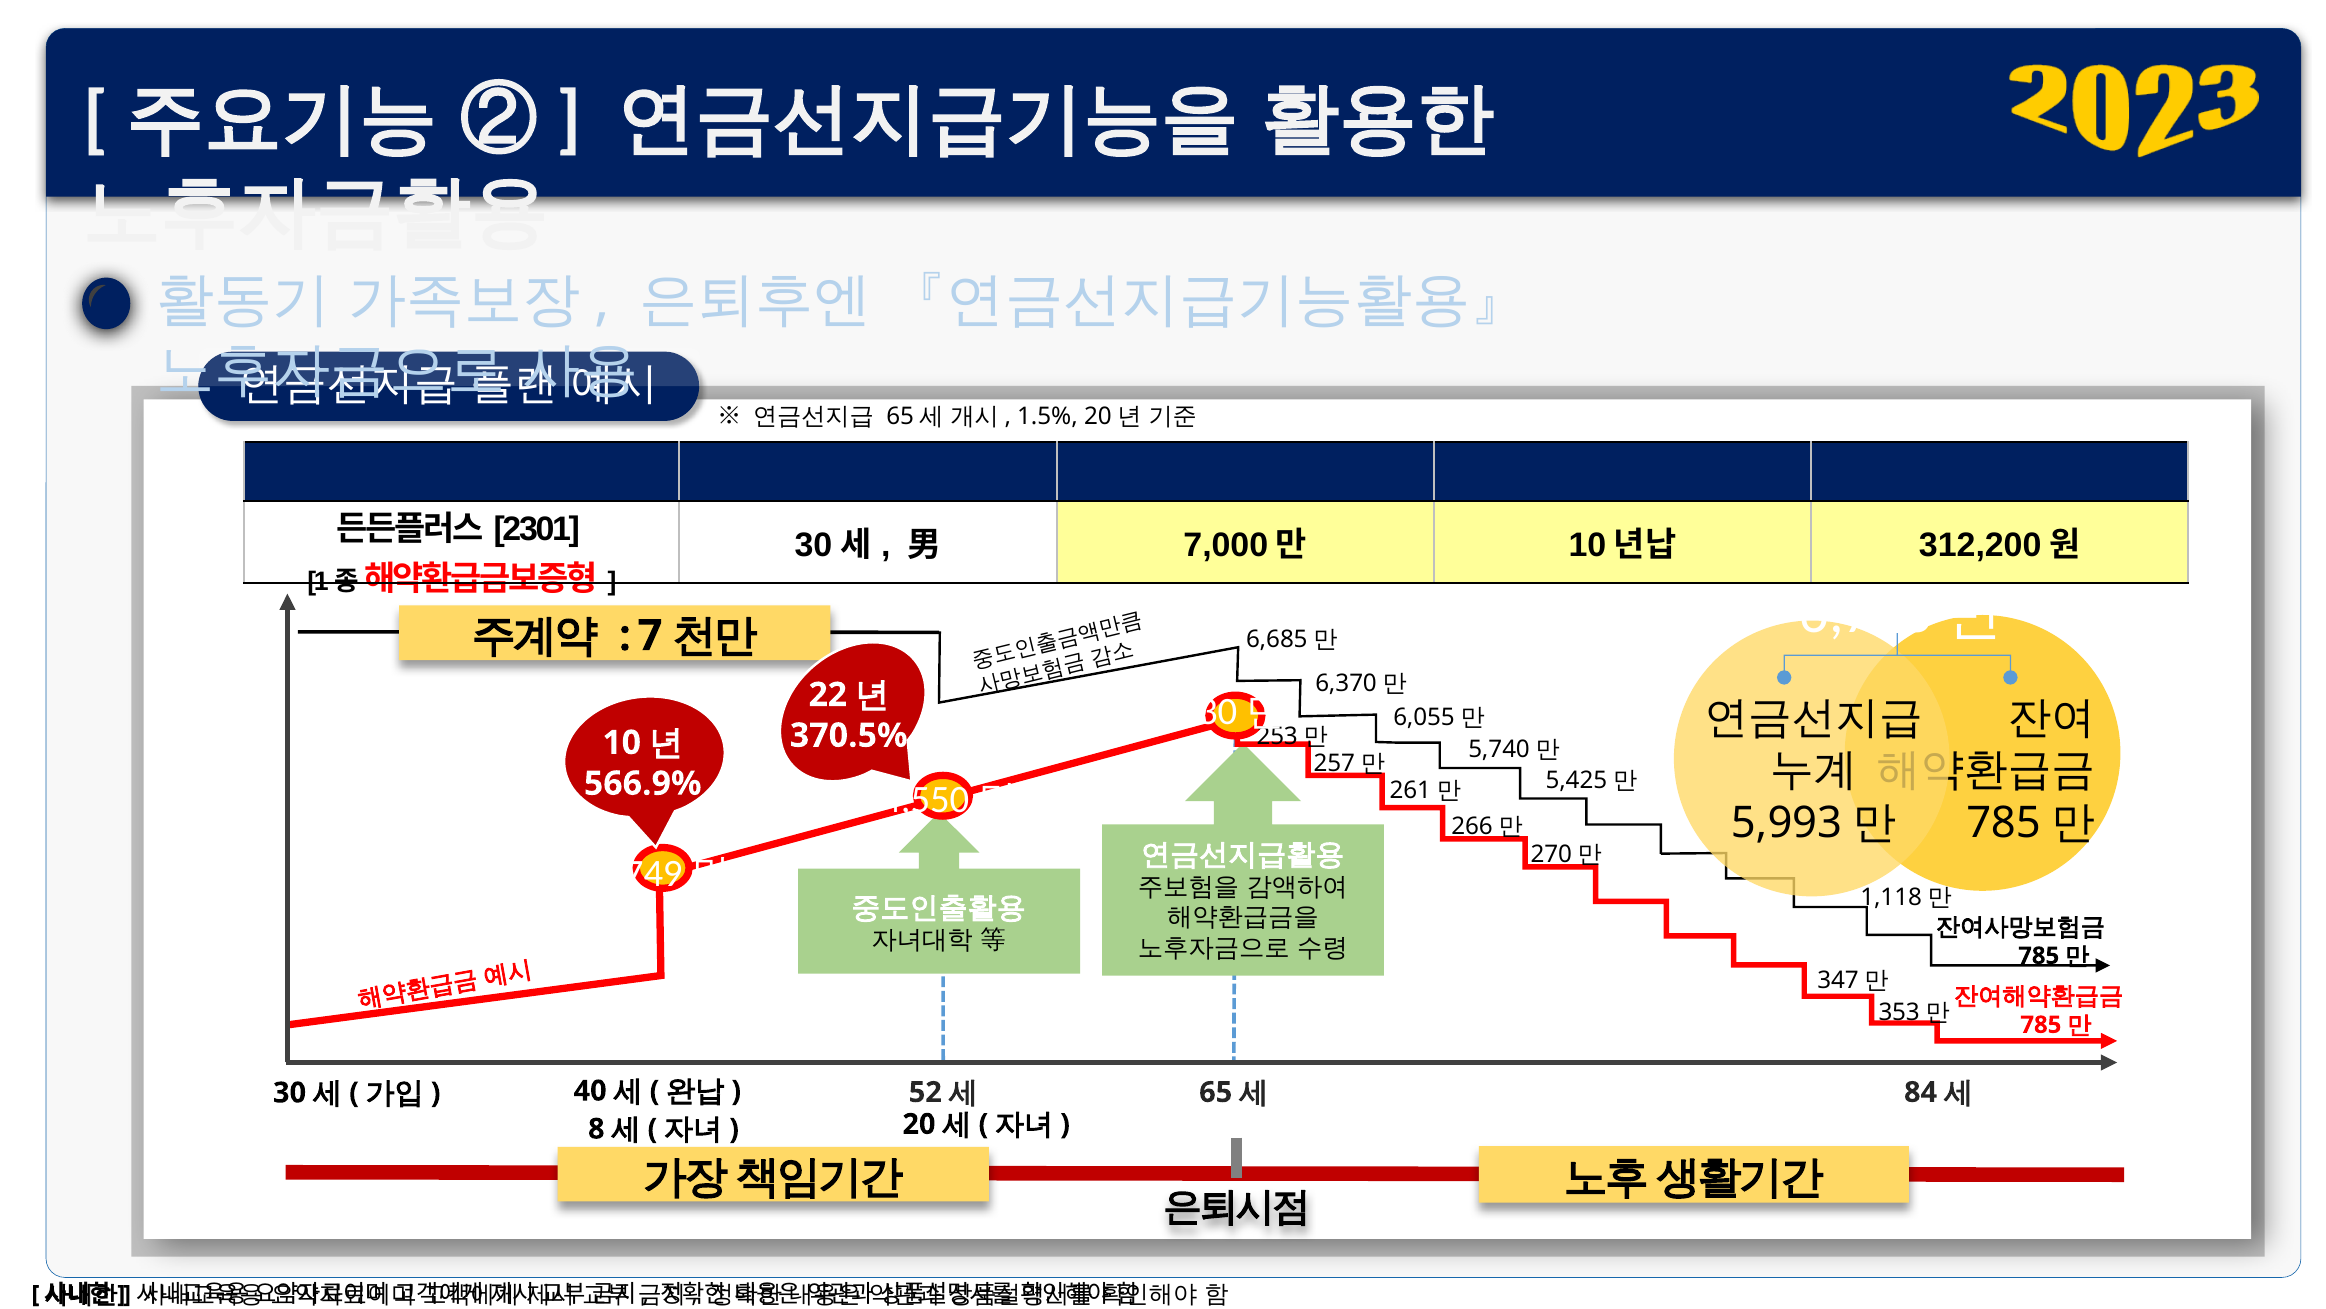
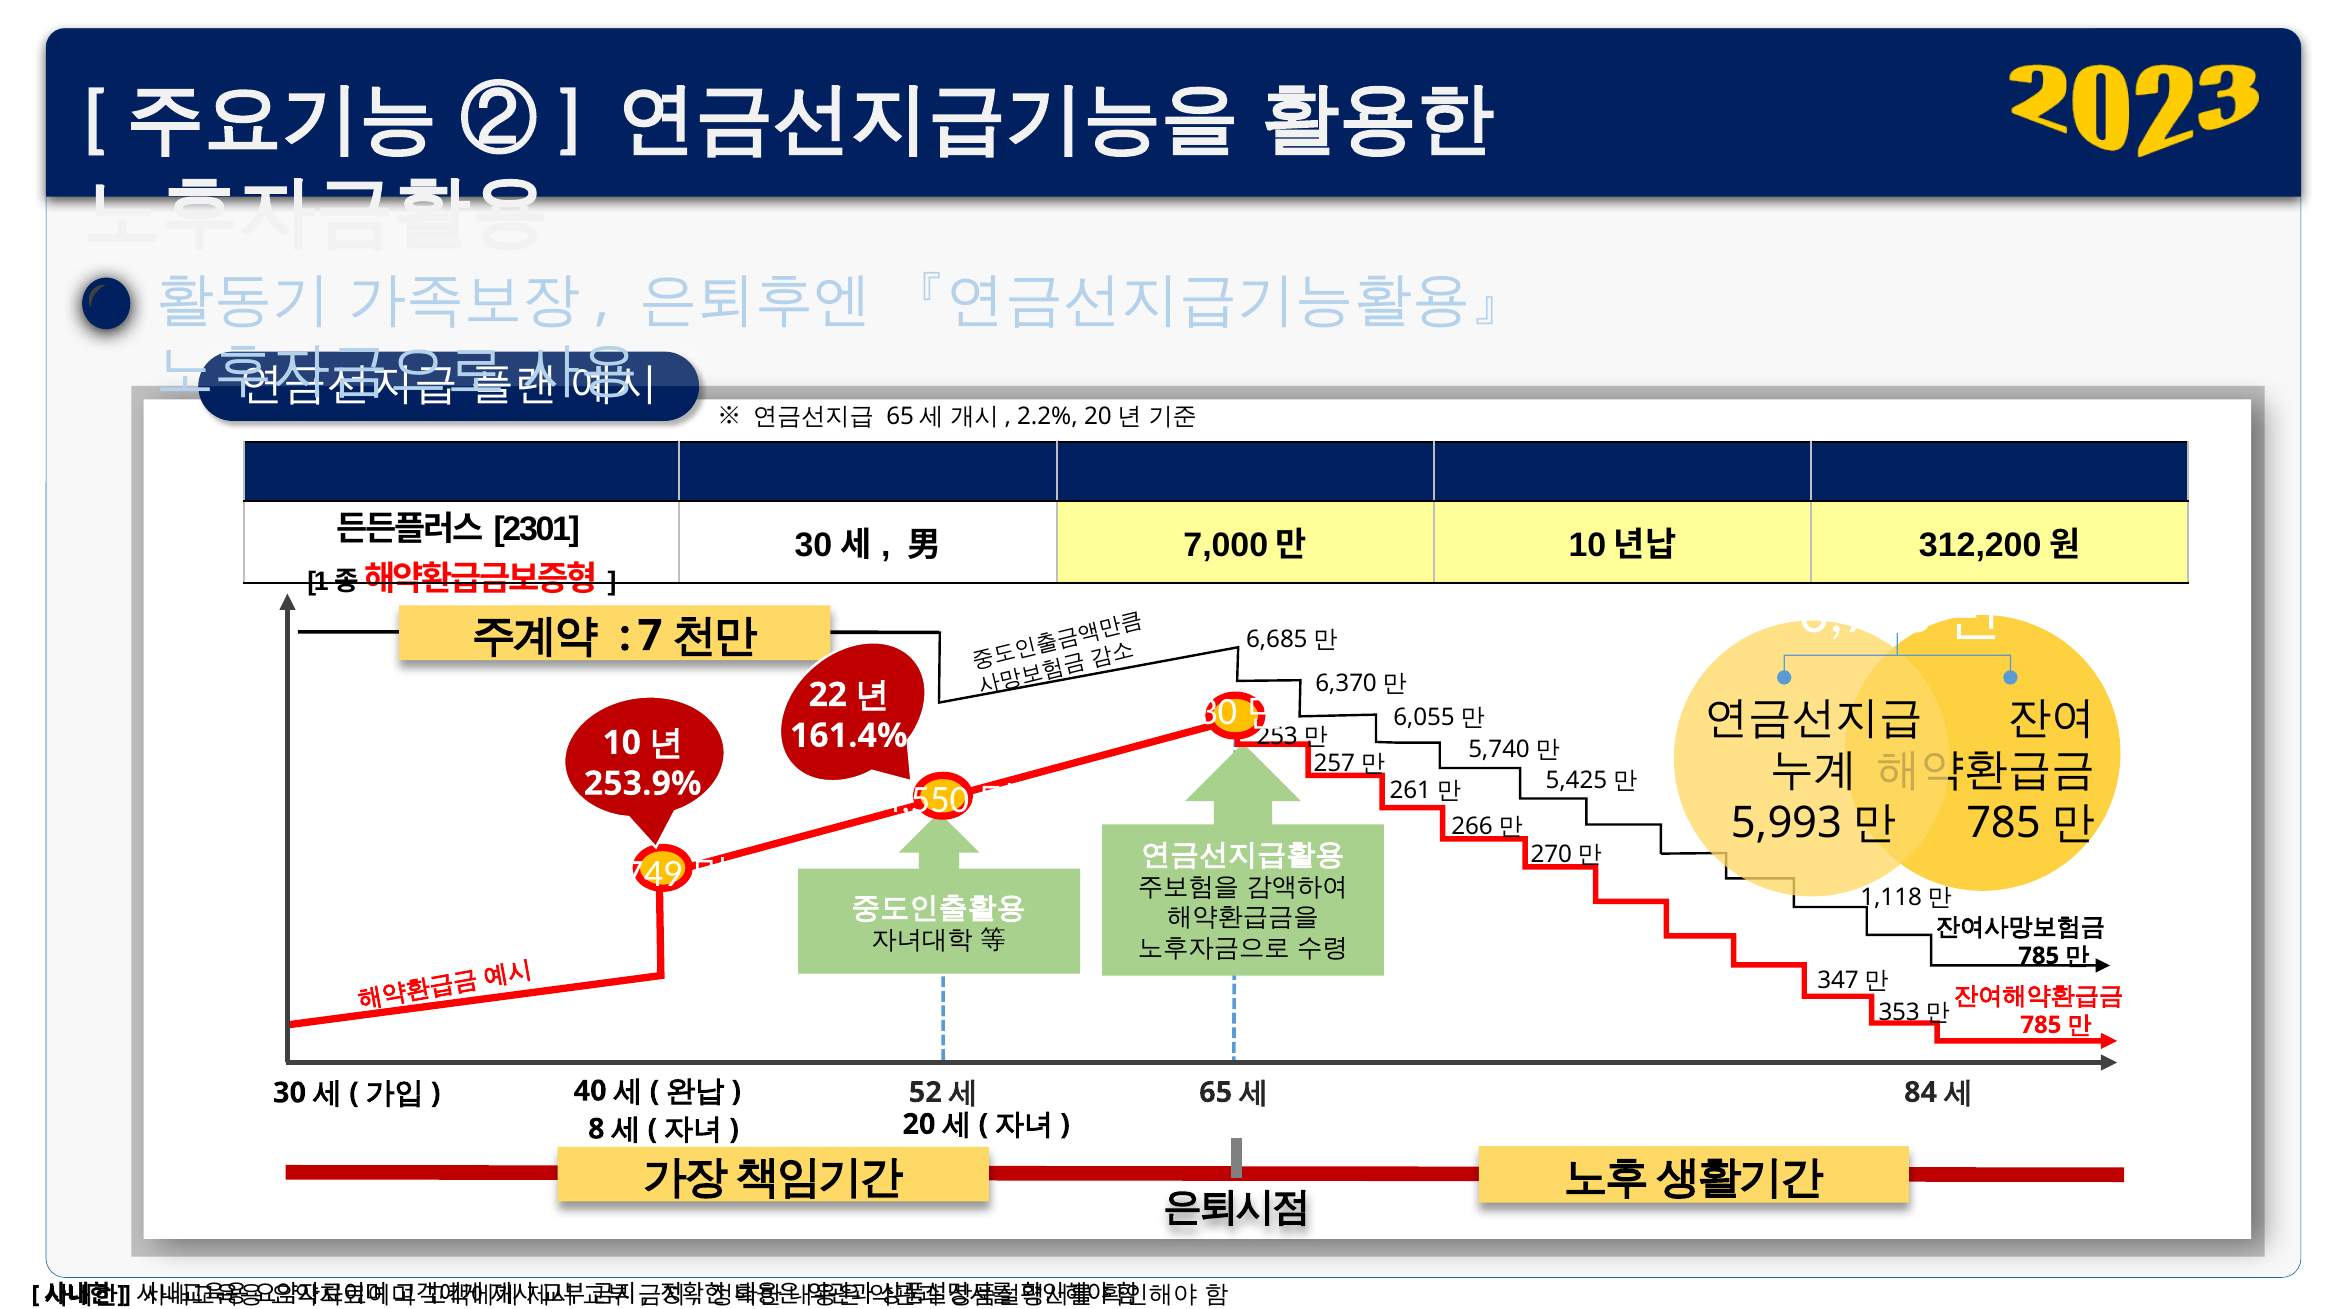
1.5%: 1.5% -> 2.2%
370.5%: 370.5% -> 161.4%
566.9%: 566.9% -> 253.9%
